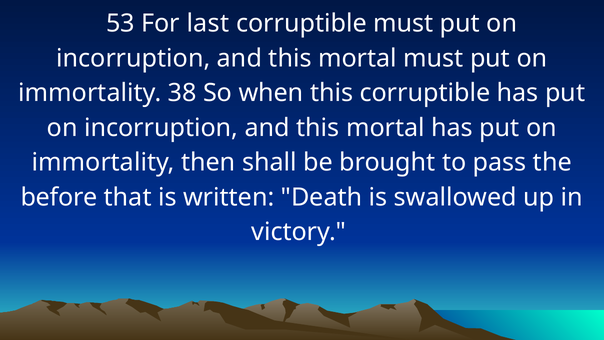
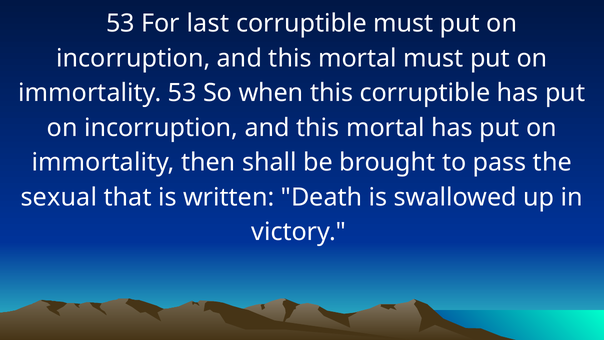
immortality 38: 38 -> 53
before: before -> sexual
